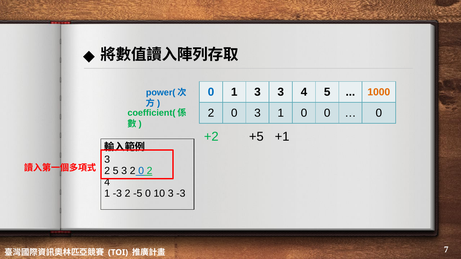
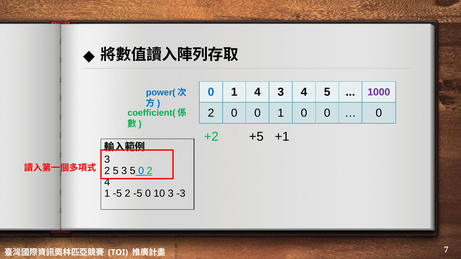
1 3: 3 -> 4
1000 colour: orange -> purple
2 0 3: 3 -> 0
5 3 2: 2 -> 5
1 -3: -3 -> -5
